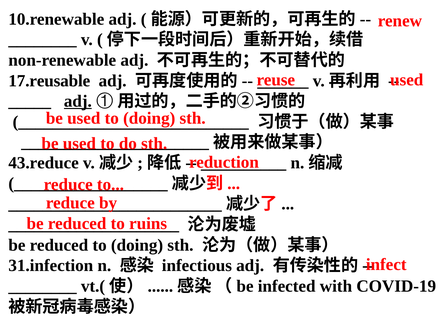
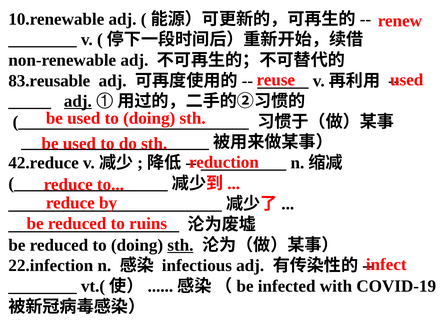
17.reusable: 17.reusable -> 83.reusable
43.reduce: 43.reduce -> 42.reduce
sth at (180, 245) underline: none -> present
31.infection: 31.infection -> 22.infection
